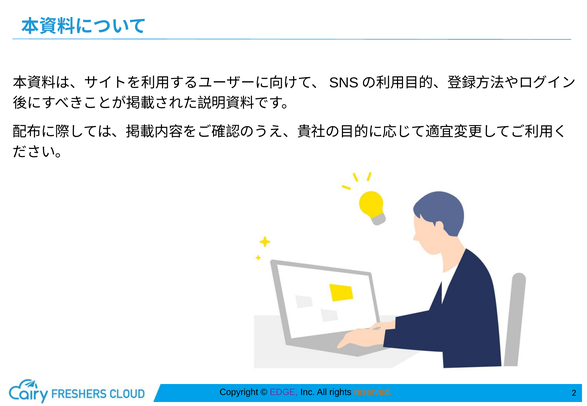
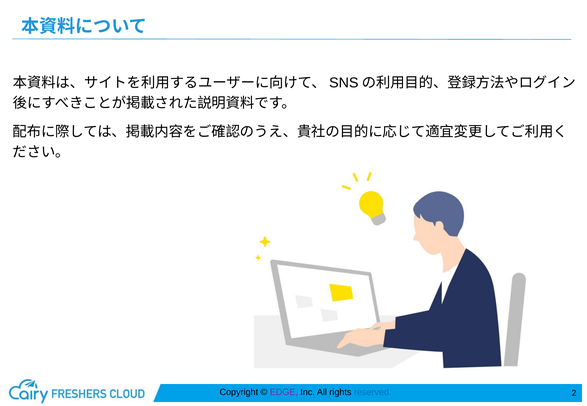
reserved colour: orange -> blue
